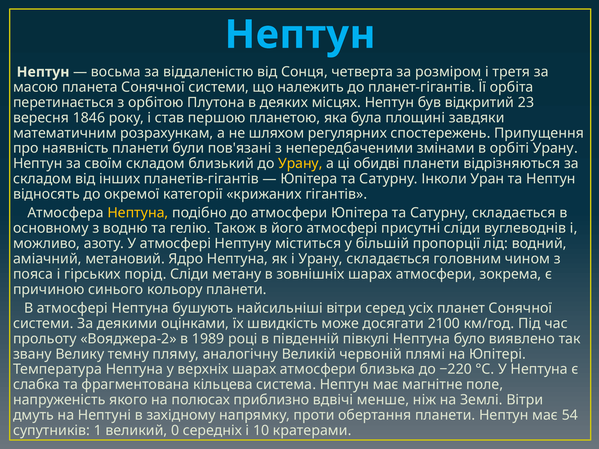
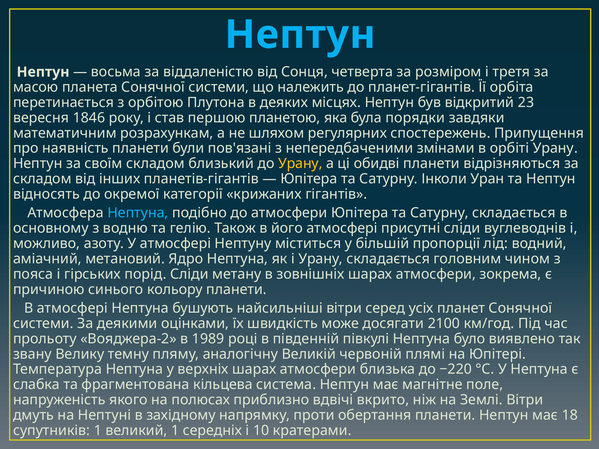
площині: площині -> порядки
Нептуна at (138, 213) colour: yellow -> light blue
менше: менше -> вкрито
54: 54 -> 18
великий 0: 0 -> 1
